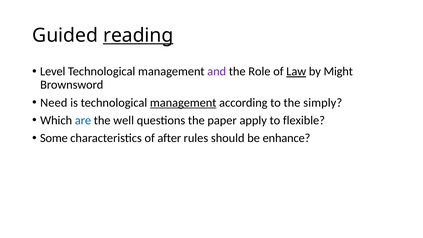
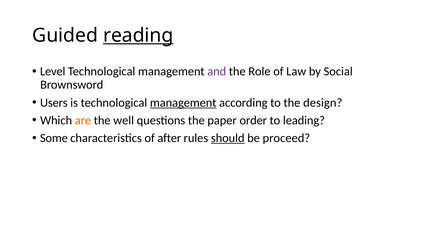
Law underline: present -> none
Might: Might -> Social
Need: Need -> Users
simply: simply -> design
are colour: blue -> orange
apply: apply -> order
flexible: flexible -> leading
should underline: none -> present
enhance: enhance -> proceed
